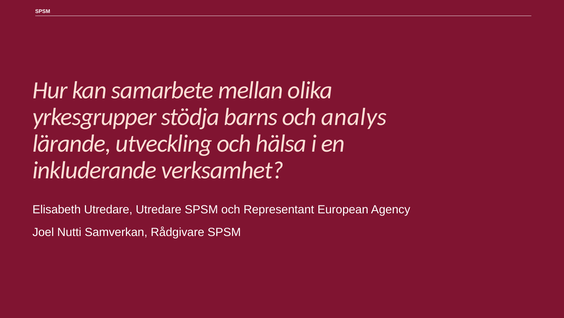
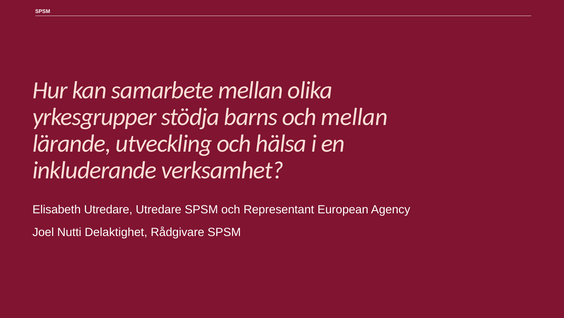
och analys: analys -> mellan
Samverkan: Samverkan -> Delaktighet
